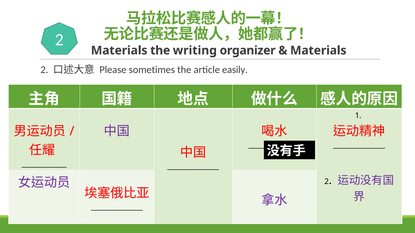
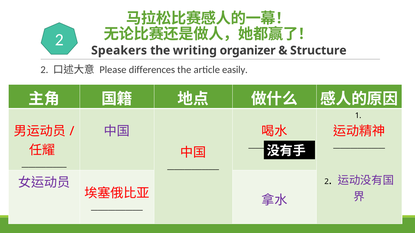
Materials at (119, 51): Materials -> Speakers
Materials at (318, 51): Materials -> Structure
sometimes: sometimes -> differences
